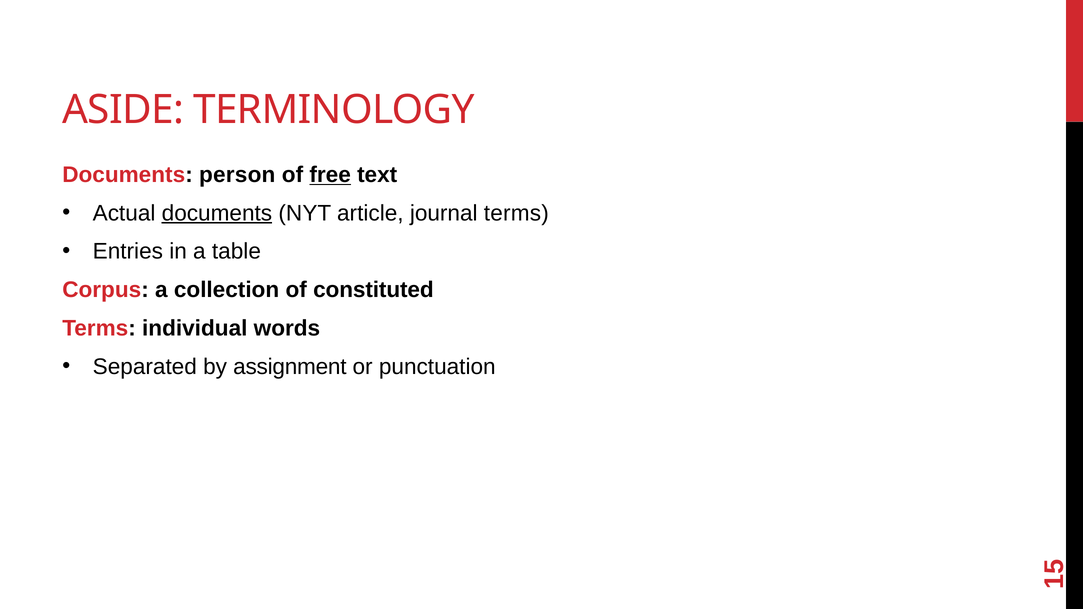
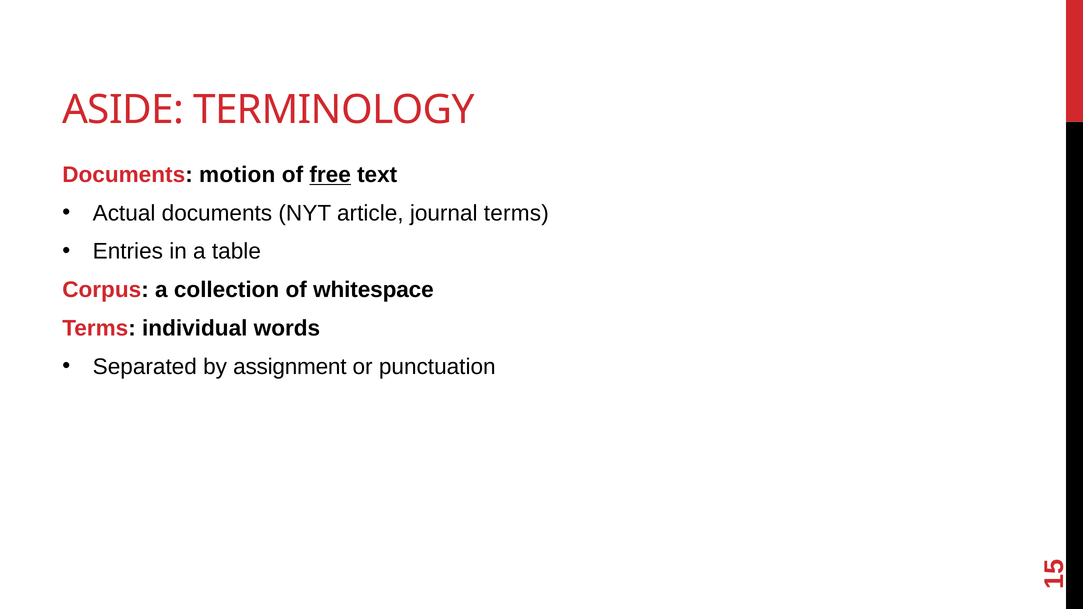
person: person -> motion
documents at (217, 213) underline: present -> none
constituted: constituted -> whitespace
